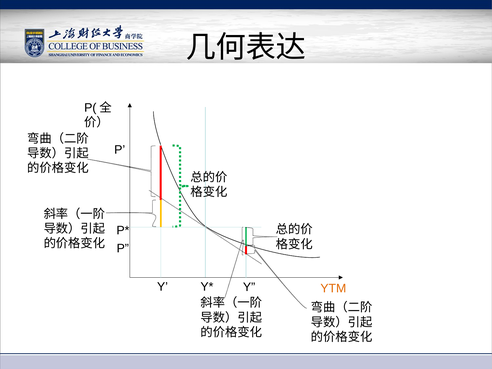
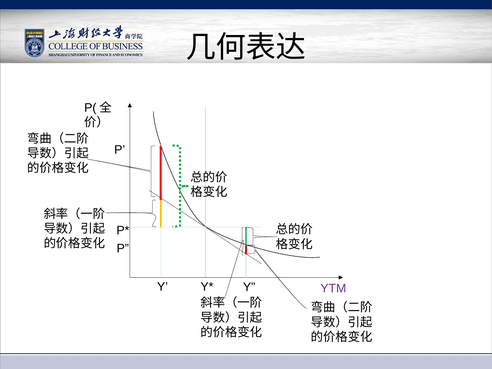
YTM colour: orange -> purple
